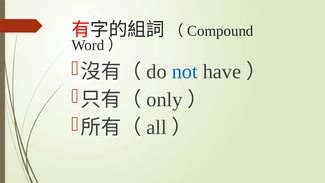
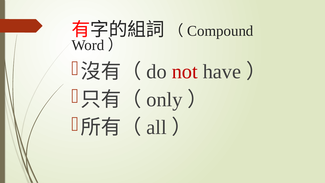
not colour: blue -> red
